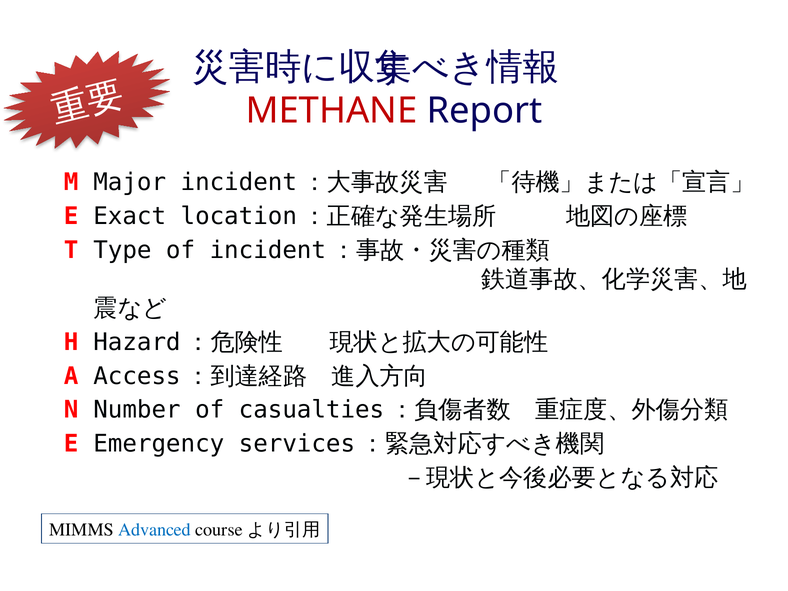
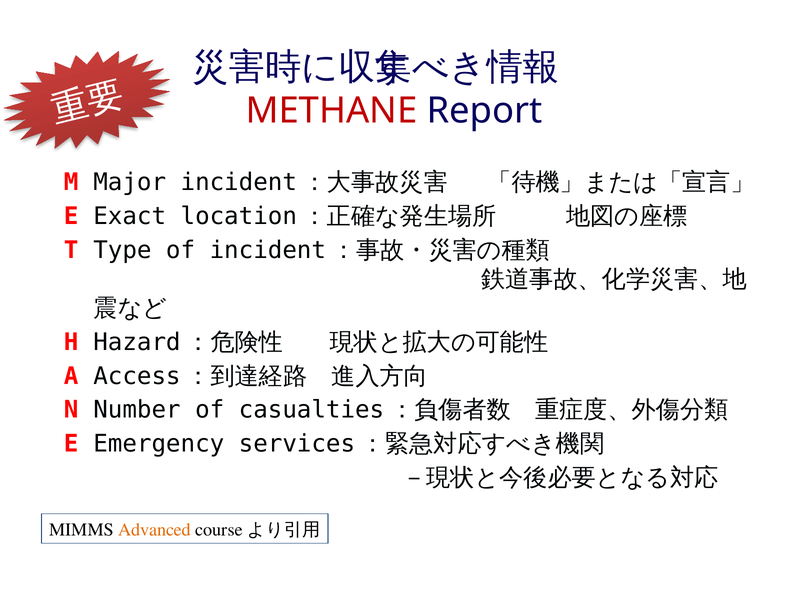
Advanced colour: blue -> orange
